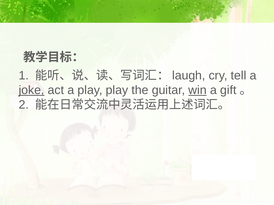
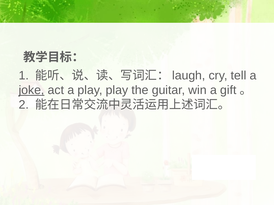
win underline: present -> none
